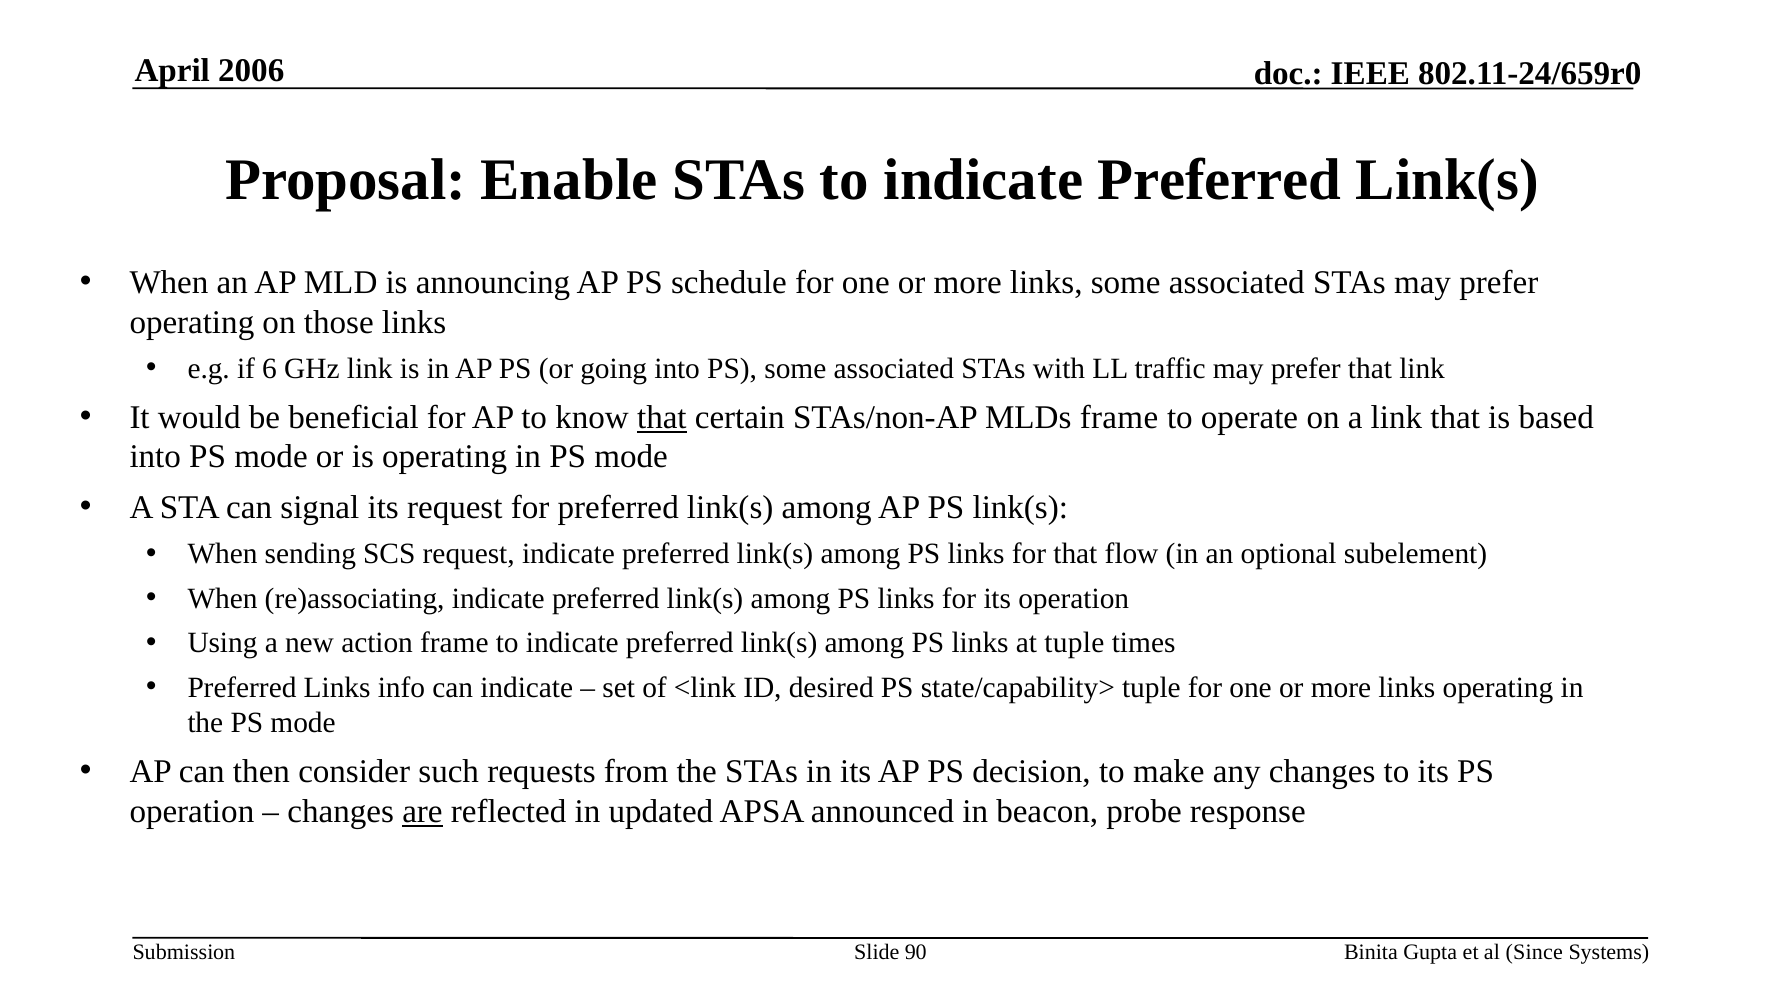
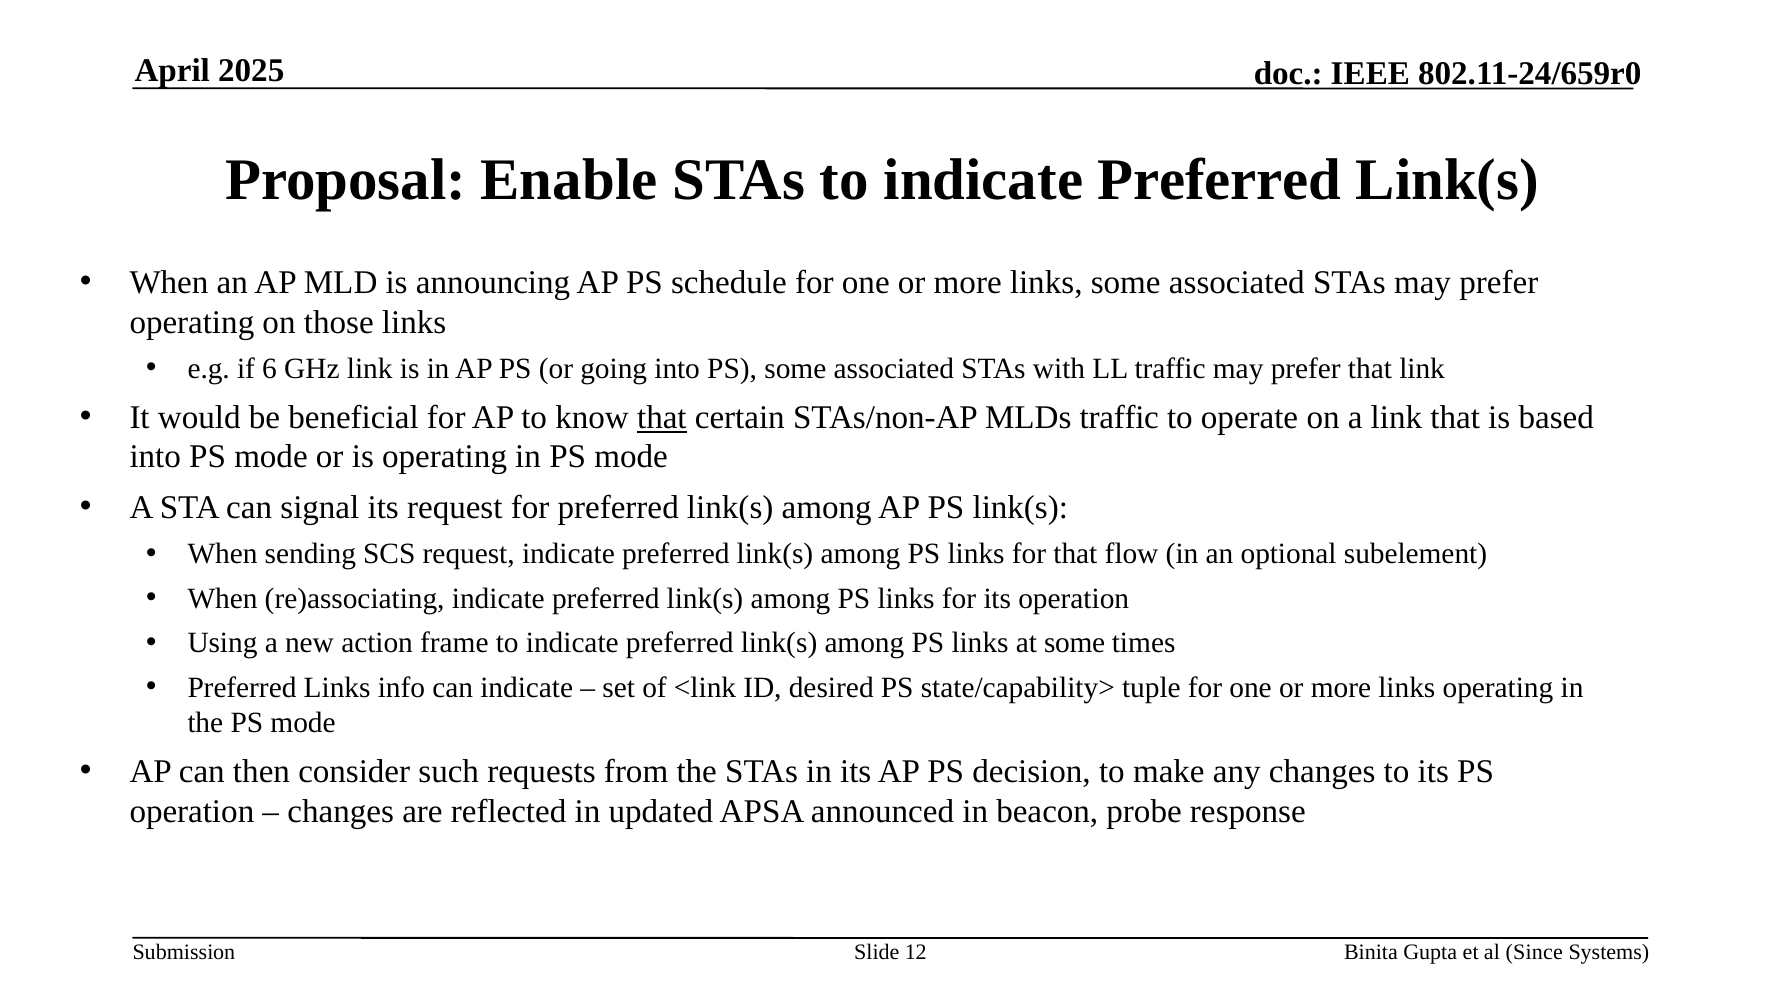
2006: 2006 -> 2025
MLDs frame: frame -> traffic
at tuple: tuple -> some
are underline: present -> none
90: 90 -> 12
